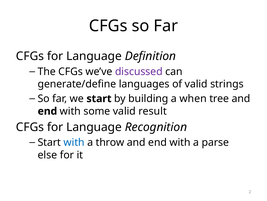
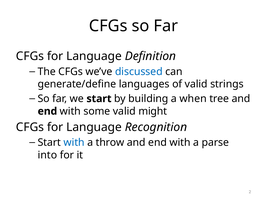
discussed colour: purple -> blue
result: result -> might
else: else -> into
